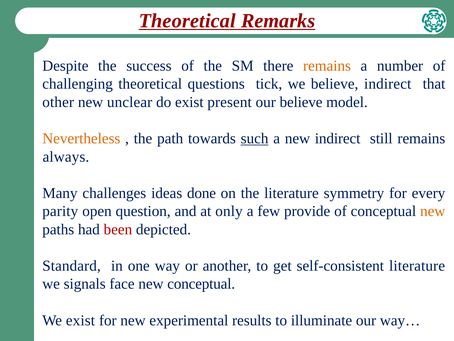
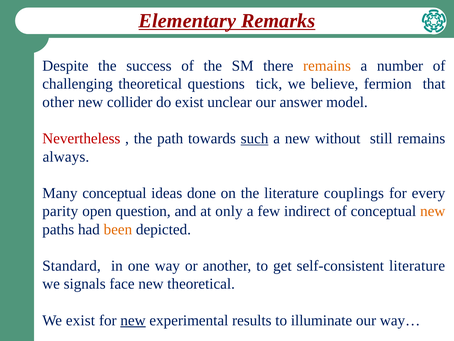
Theoretical at (187, 21): Theoretical -> Elementary
believe indirect: indirect -> fermion
unclear: unclear -> collider
present: present -> unclear
our believe: believe -> answer
Nevertheless colour: orange -> red
new indirect: indirect -> without
Many challenges: challenges -> conceptual
symmetry: symmetry -> couplings
provide: provide -> indirect
been colour: red -> orange
new conceptual: conceptual -> theoretical
new at (133, 320) underline: none -> present
